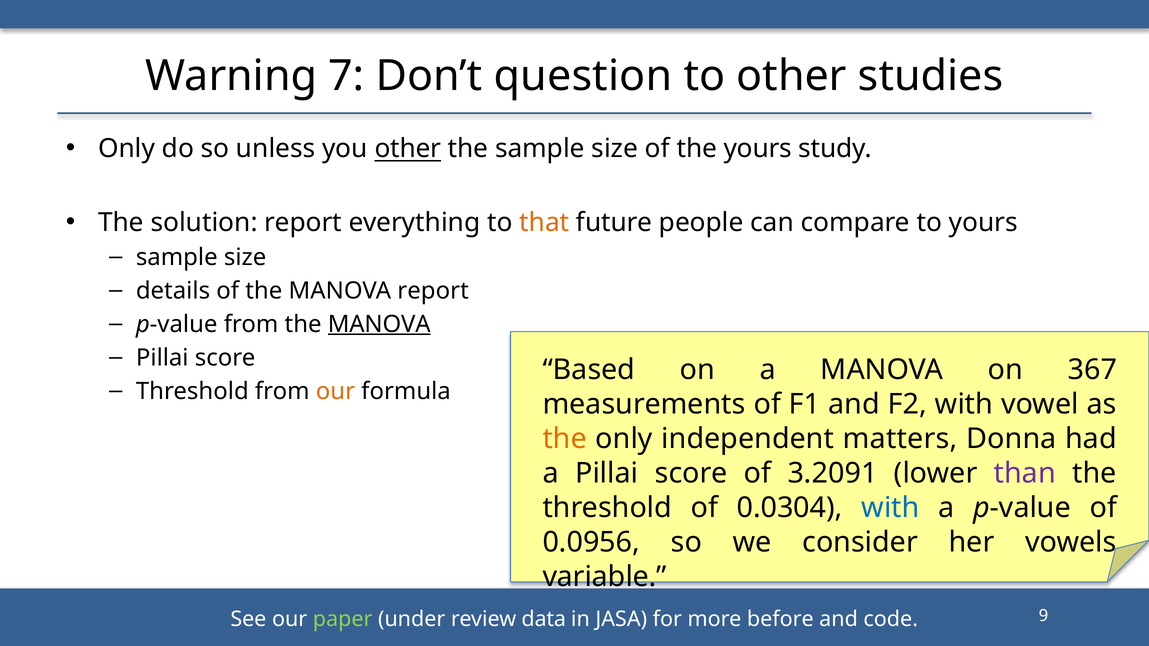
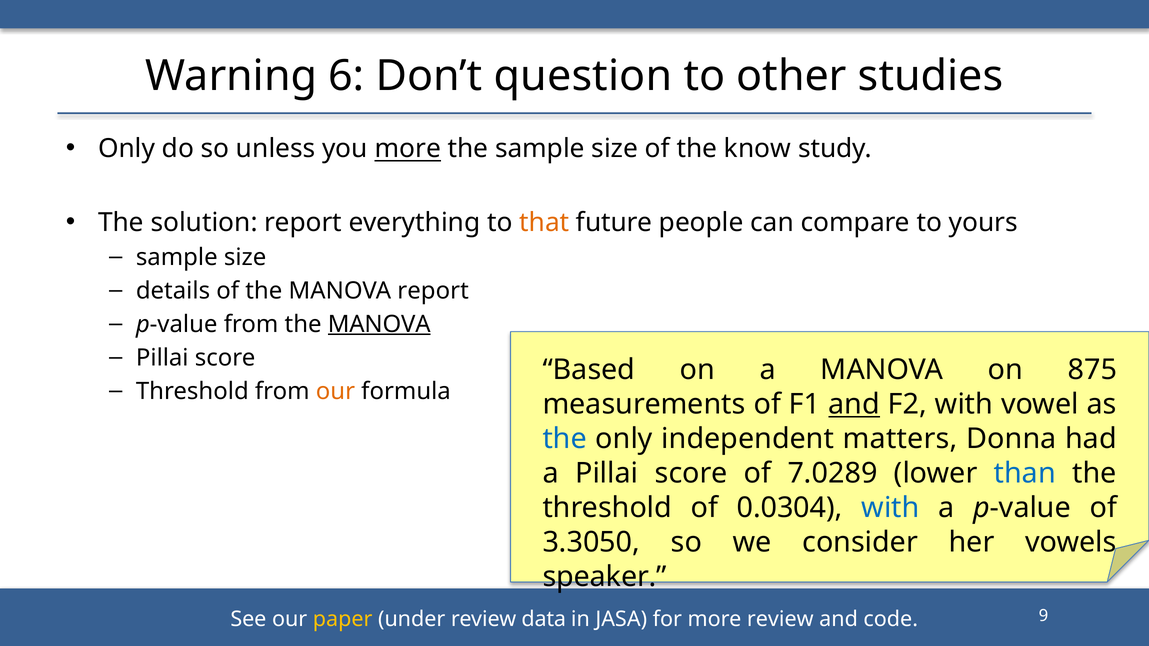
7: 7 -> 6
you other: other -> more
the yours: yours -> know
367: 367 -> 875
and at (854, 405) underline: none -> present
the at (565, 439) colour: orange -> blue
3.2091: 3.2091 -> 7.0289
than colour: purple -> blue
0.0956: 0.0956 -> 3.3050
variable: variable -> speaker
paper colour: light green -> yellow
more before: before -> review
